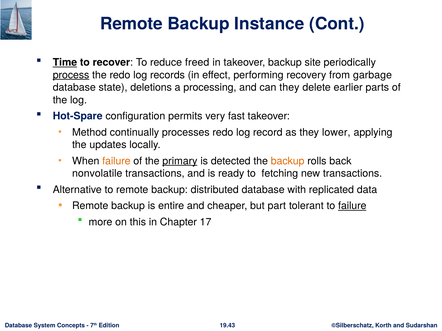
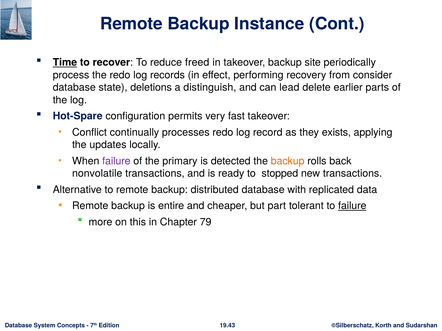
process underline: present -> none
garbage: garbage -> consider
processing: processing -> distinguish
can they: they -> lead
Method: Method -> Conflict
lower: lower -> exists
failure at (116, 161) colour: orange -> purple
primary underline: present -> none
fetching: fetching -> stopped
17: 17 -> 79
